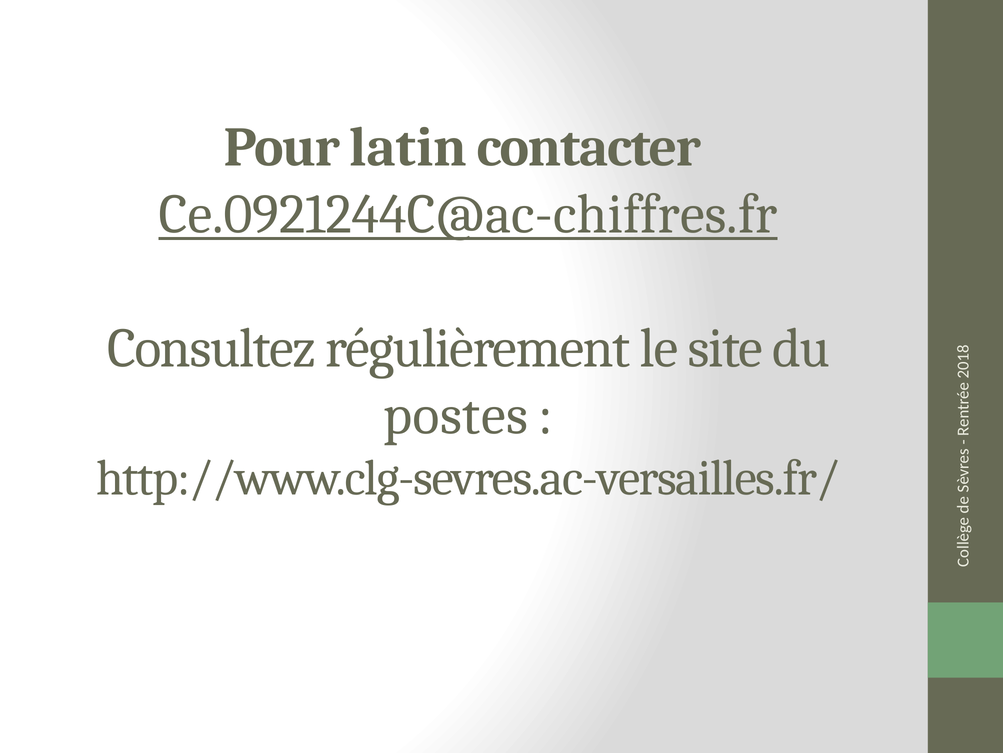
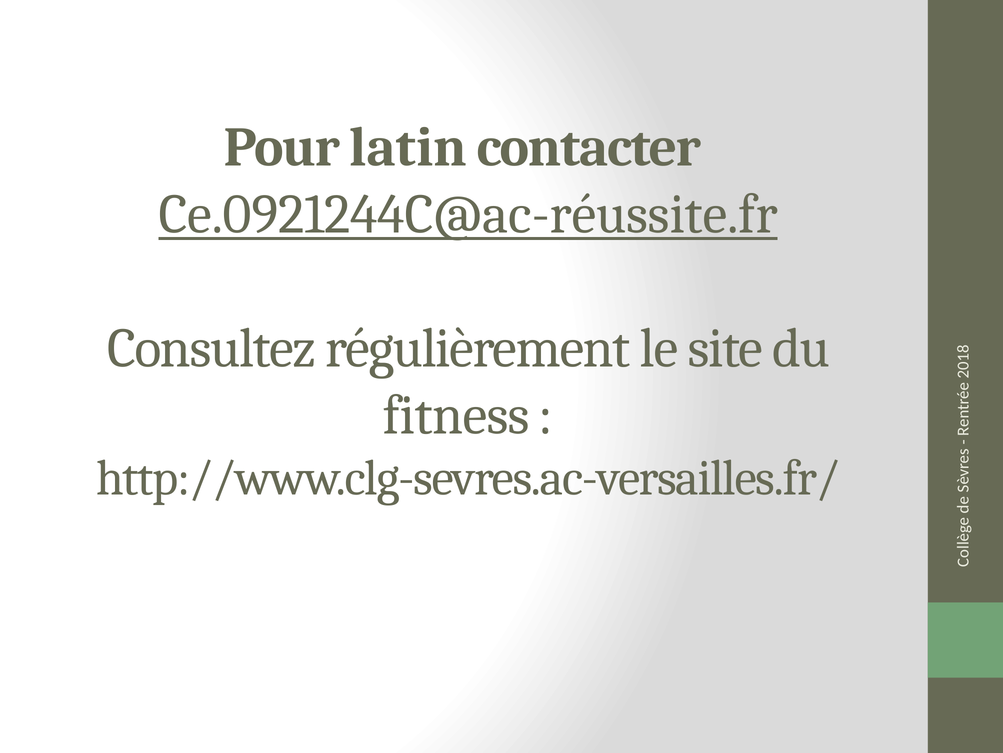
Ce.0921244C@ac-chiffres.fr: Ce.0921244C@ac-chiffres.fr -> Ce.0921244C@ac-réussite.fr
postes: postes -> fitness
